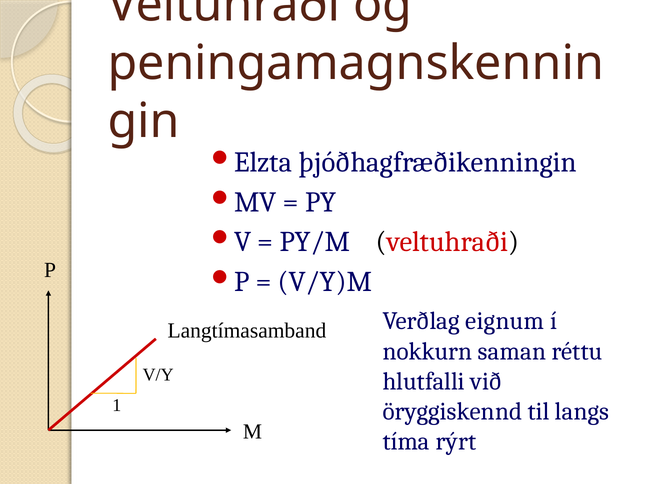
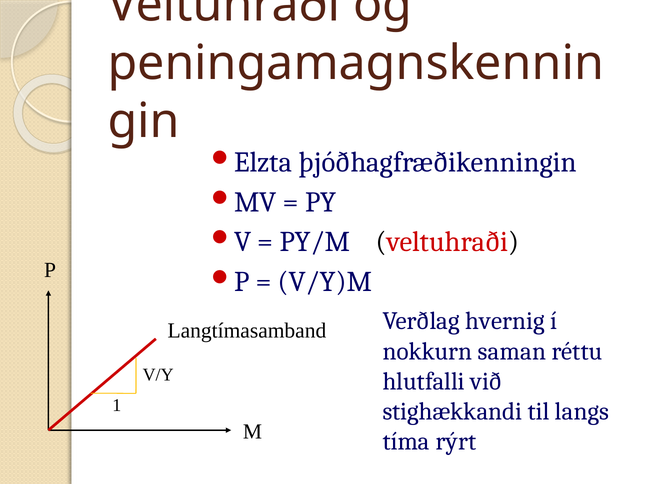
eignum: eignum -> hvernig
öryggiskennd: öryggiskennd -> stighækkandi
